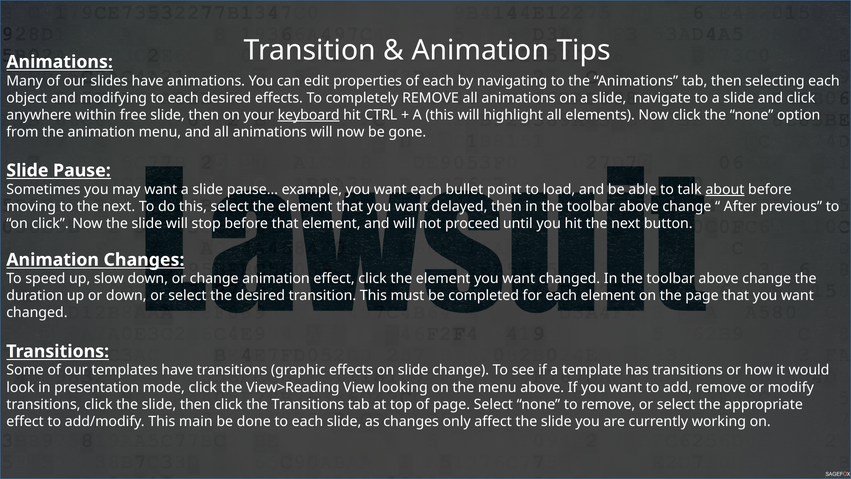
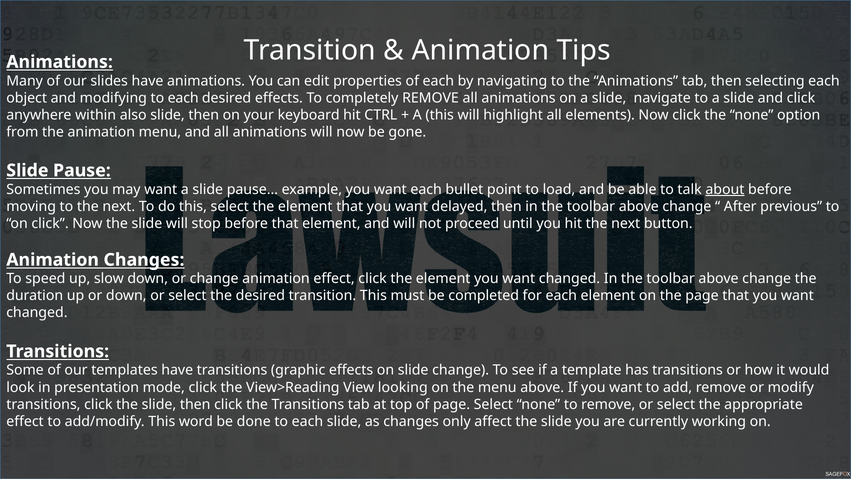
free: free -> also
keyboard underline: present -> none
main: main -> word
